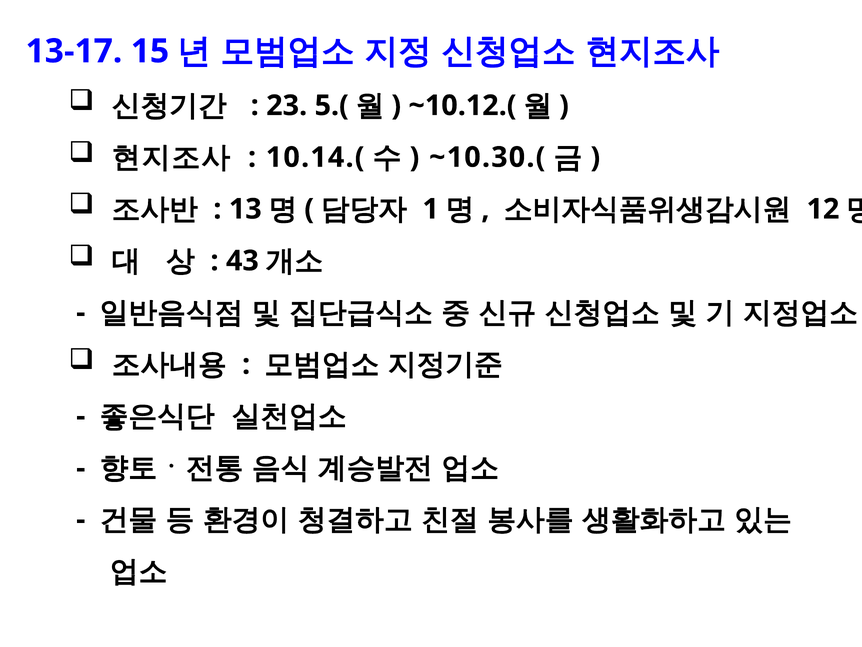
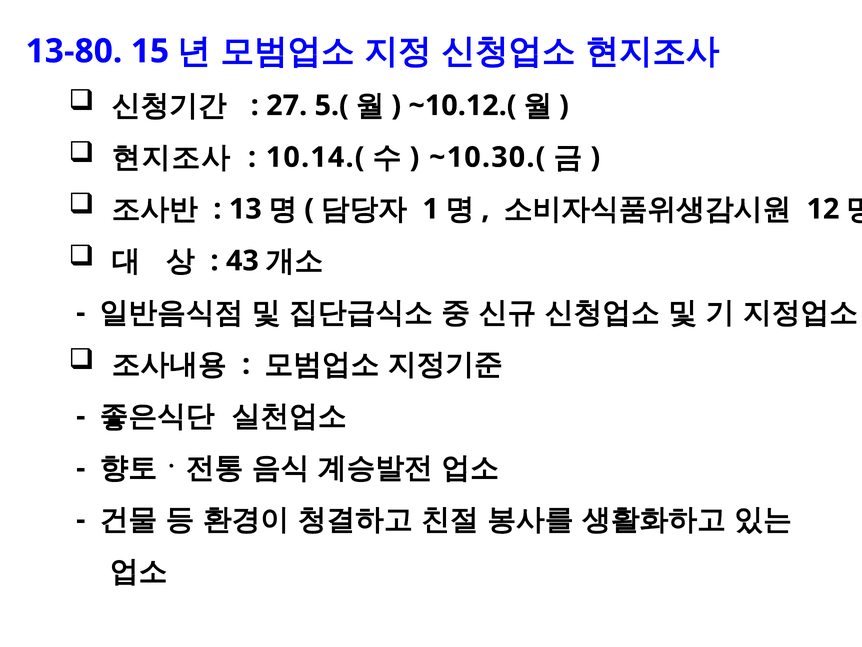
13-17: 13-17 -> 13-80
23: 23 -> 27
